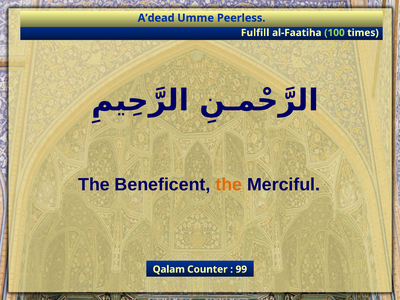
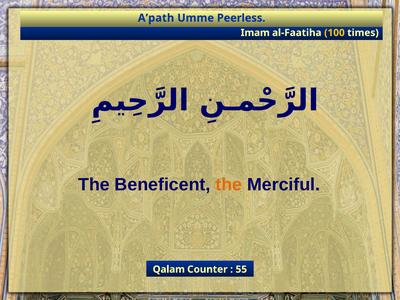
A’dead: A’dead -> A’path
Fulfill: Fulfill -> Imam
100 colour: light green -> yellow
99: 99 -> 55
